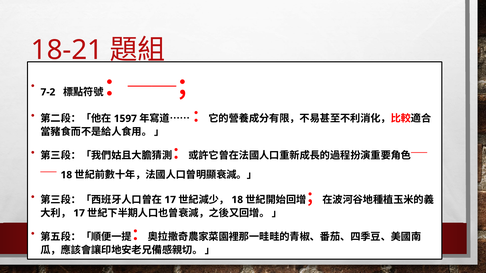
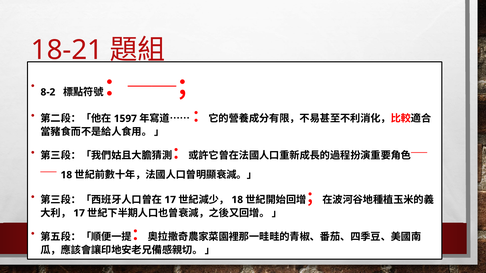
7-2: 7-2 -> 8-2
